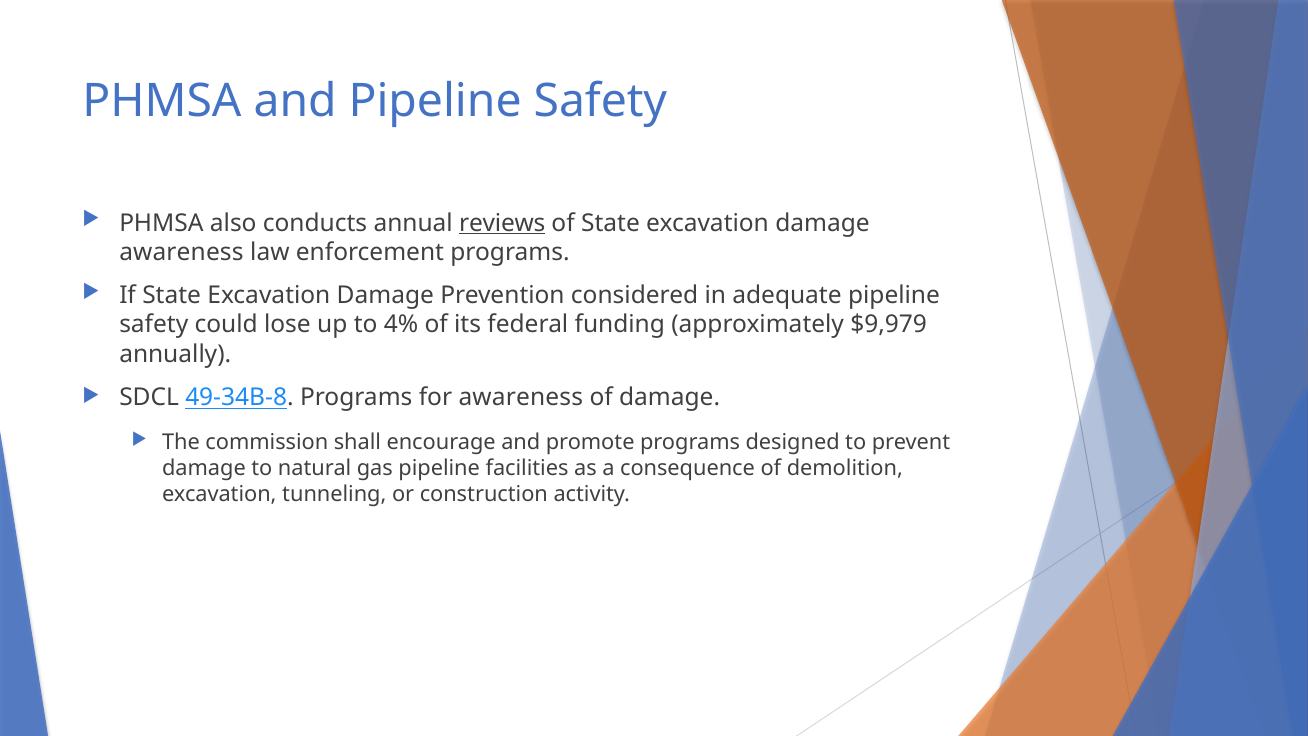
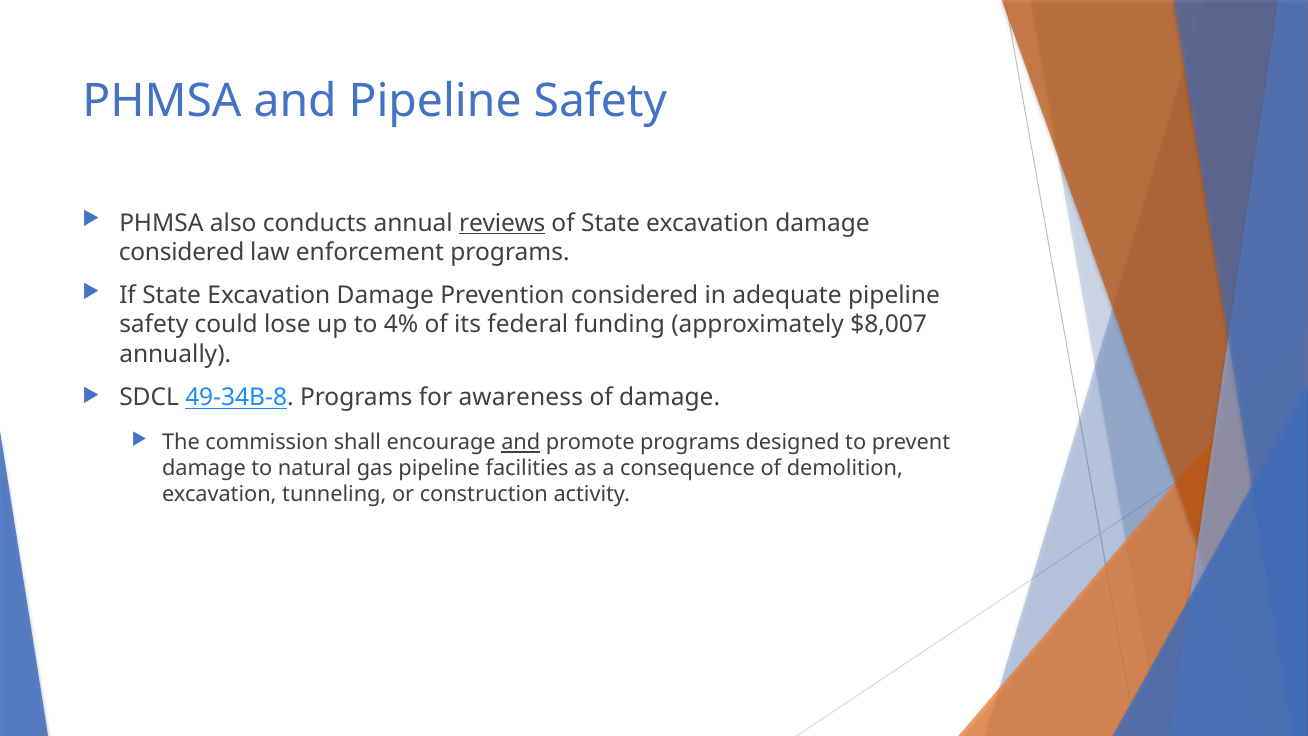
awareness at (181, 252): awareness -> considered
$9,979: $9,979 -> $8,007
and at (521, 442) underline: none -> present
